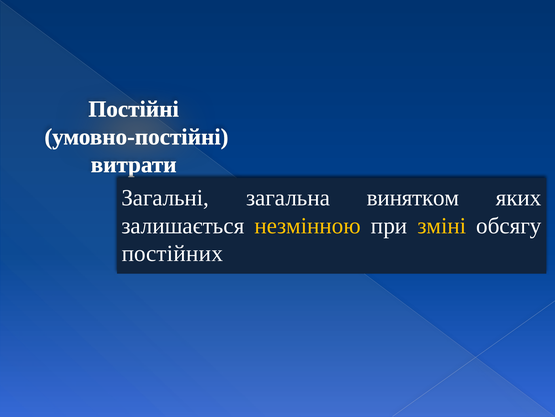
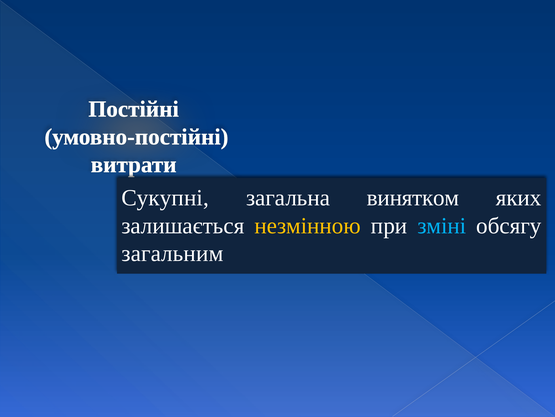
Загальні: Загальні -> Сукупні
зміні colour: yellow -> light blue
постійних: постійних -> загальним
